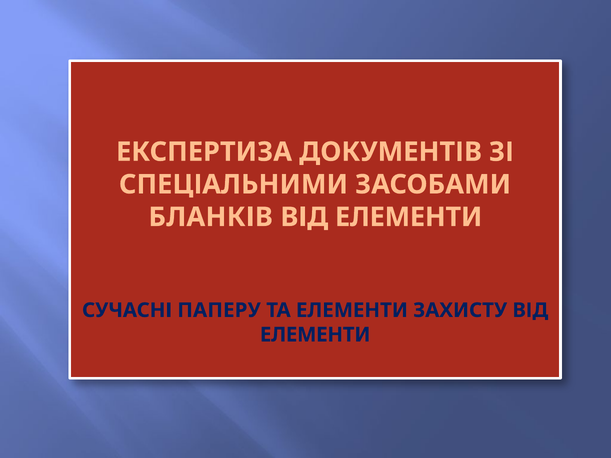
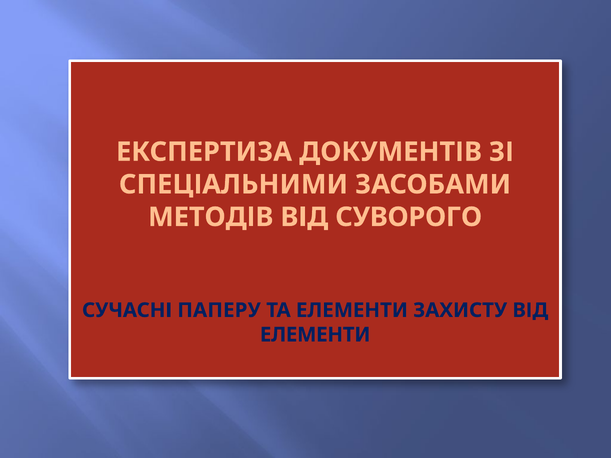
БЛАНКІВ: БЛАНКІВ -> МЕТОДІВ
ЕЛЕМЕНТИ at (409, 217): ЕЛЕМЕНТИ -> СУВОРОГО
